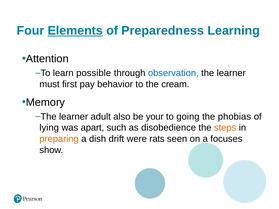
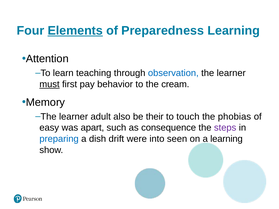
possible: possible -> teaching
must underline: none -> present
your: your -> their
going: going -> touch
lying: lying -> easy
disobedience: disobedience -> consequence
steps colour: orange -> purple
preparing colour: orange -> blue
rats: rats -> into
a focuses: focuses -> learning
